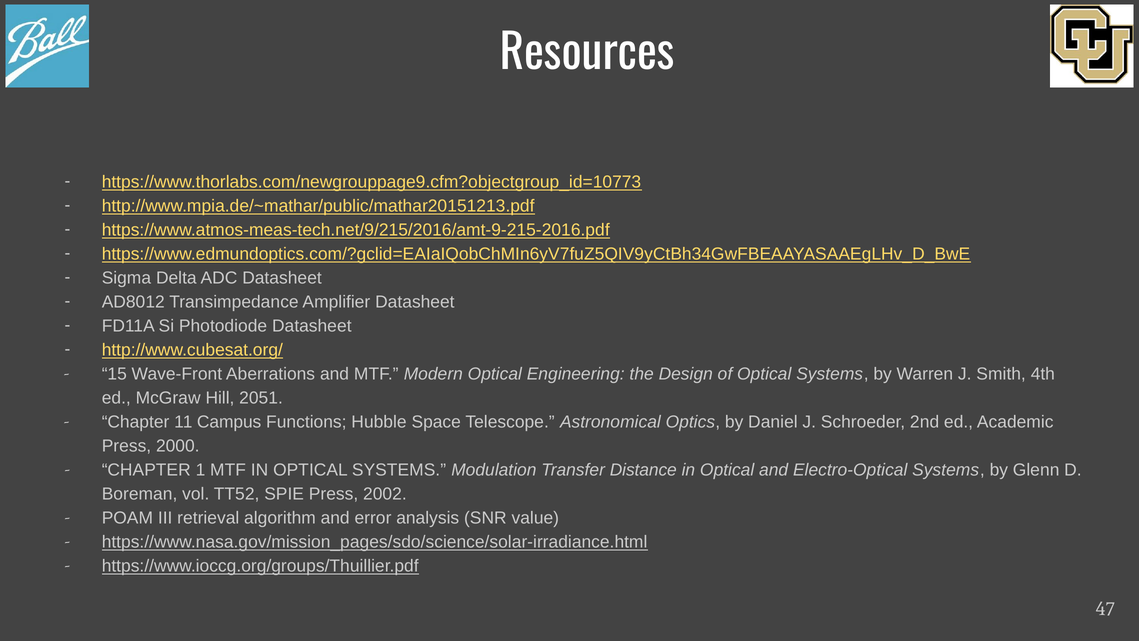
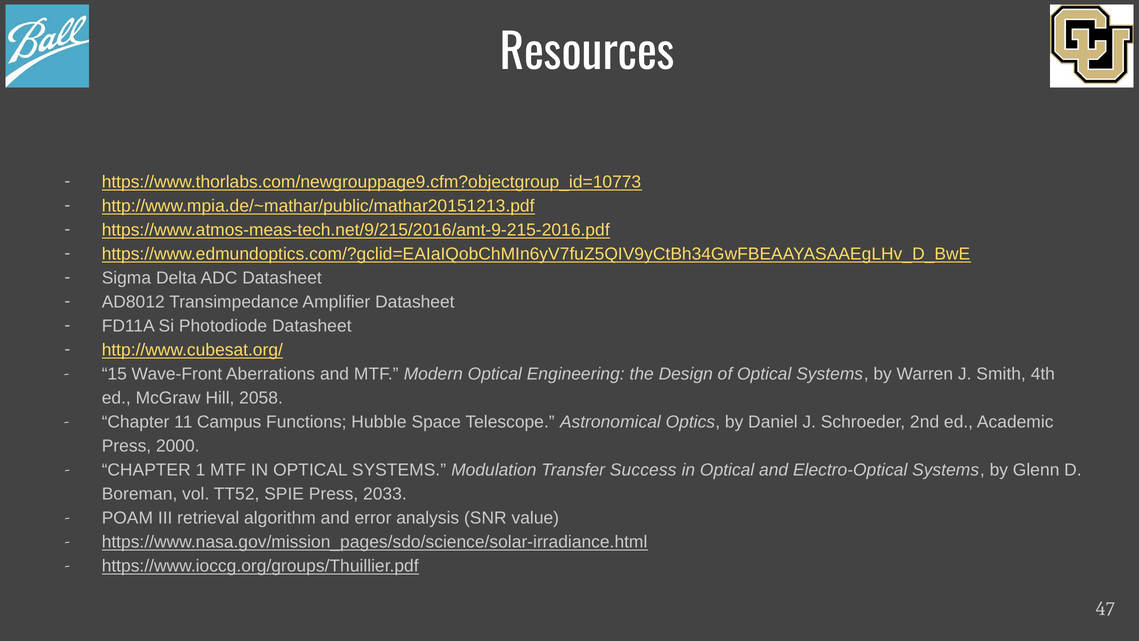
2051: 2051 -> 2058
Distance: Distance -> Success
2002: 2002 -> 2033
